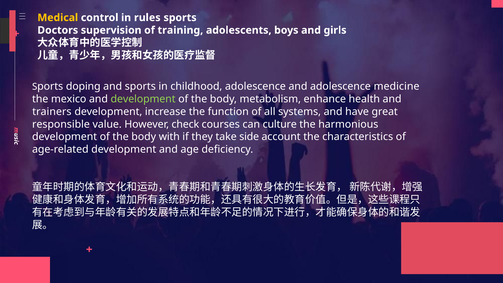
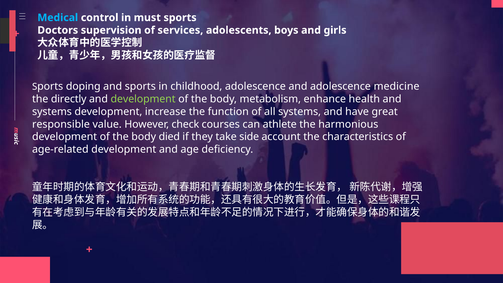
Medical colour: yellow -> light blue
rules: rules -> must
training: training -> services
mexico: mexico -> directly
trainers at (52, 112): trainers -> systems
culture: culture -> athlete
with: with -> died
